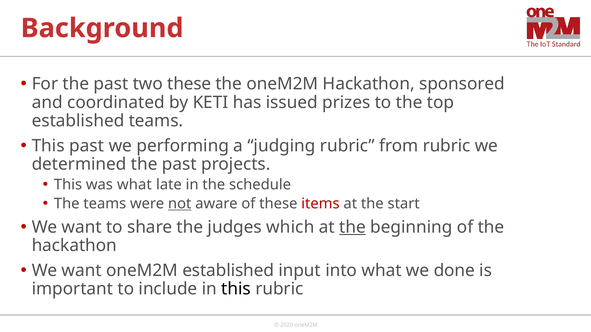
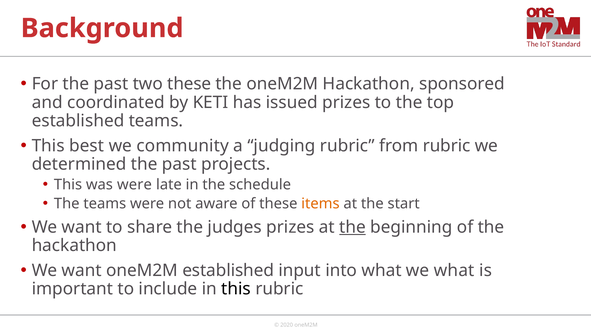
This past: past -> best
performing: performing -> community
was what: what -> were
not underline: present -> none
items colour: red -> orange
judges which: which -> prizes
we done: done -> what
